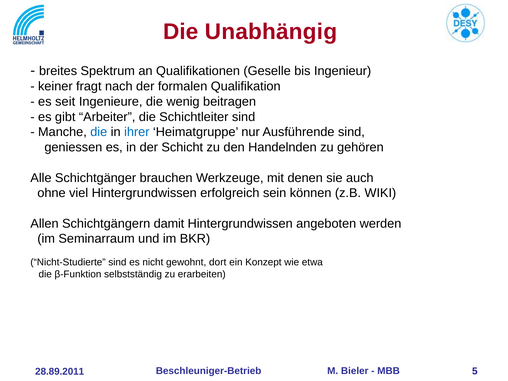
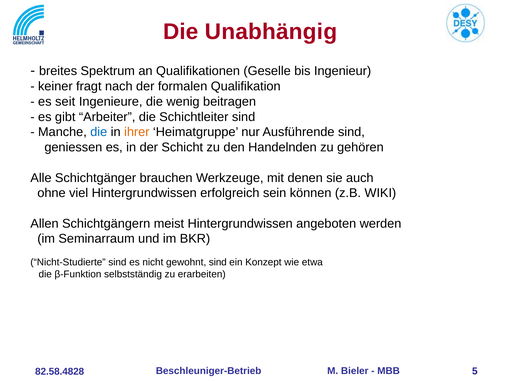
ihrer colour: blue -> orange
damit: damit -> meist
gewohnt dort: dort -> sind
28.89.2011: 28.89.2011 -> 82.58.4828
